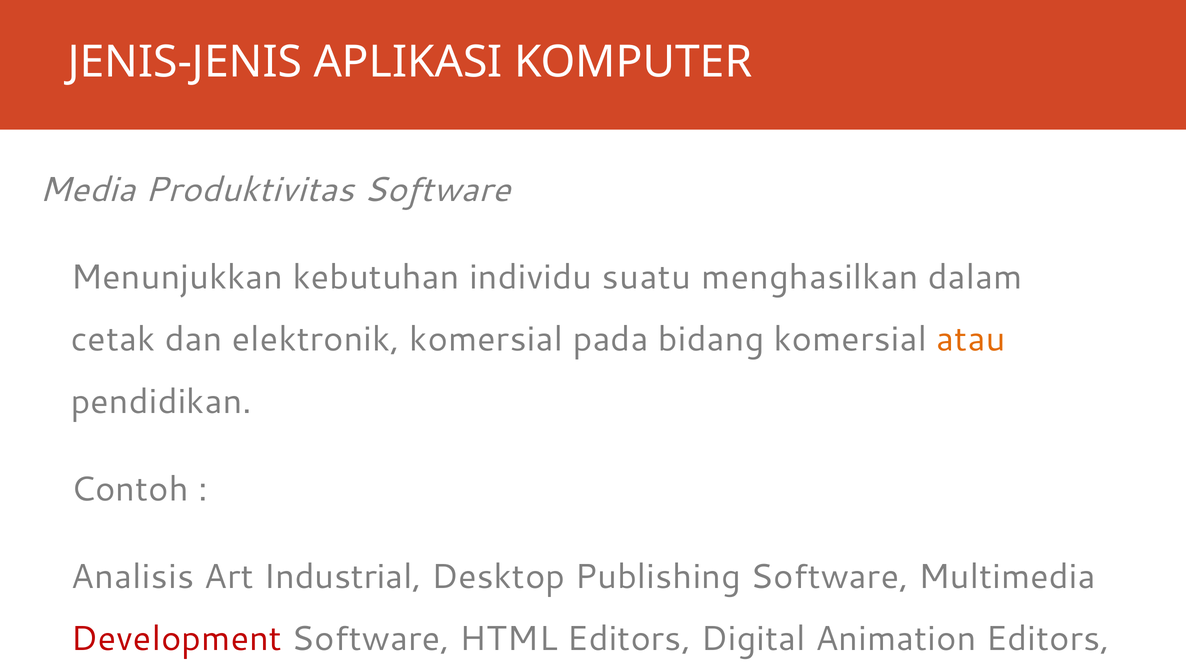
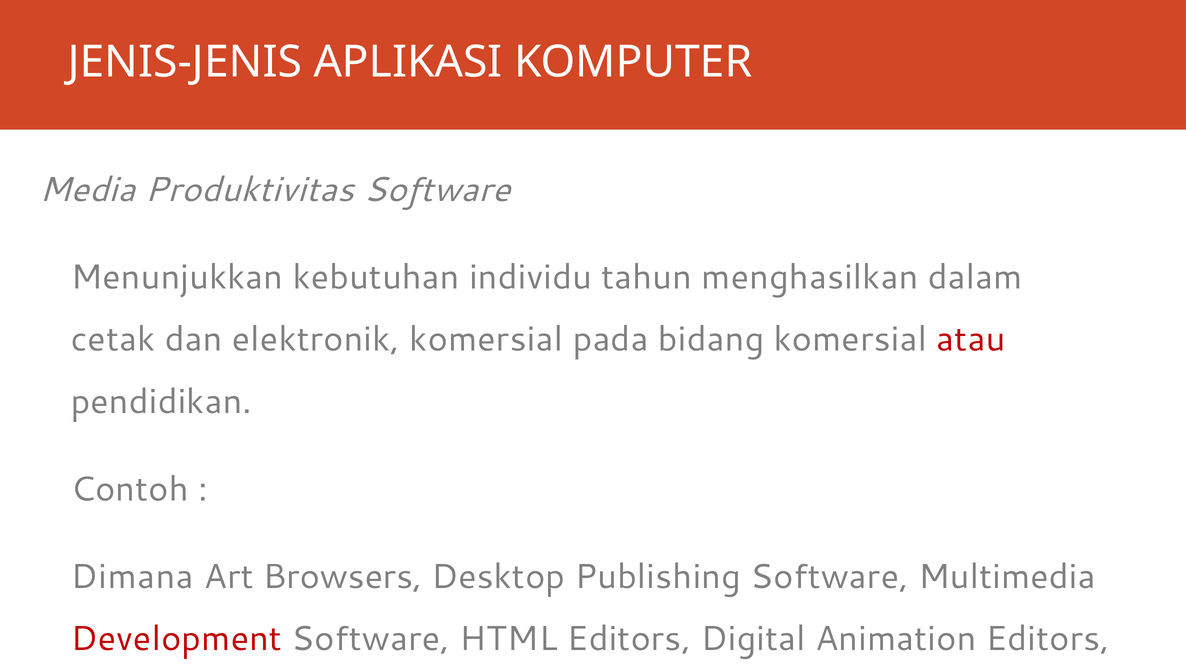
suatu: suatu -> tahun
atau colour: orange -> red
Analisis: Analisis -> Dimana
Industrial: Industrial -> Browsers
